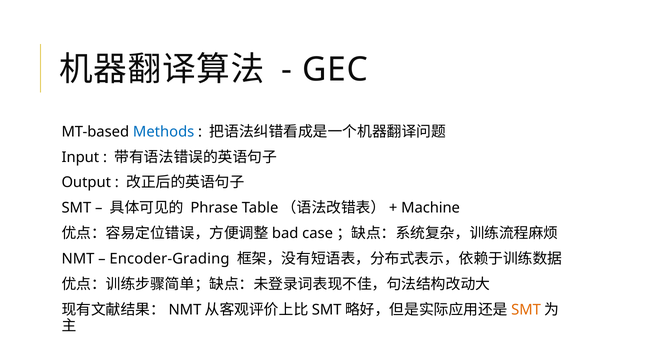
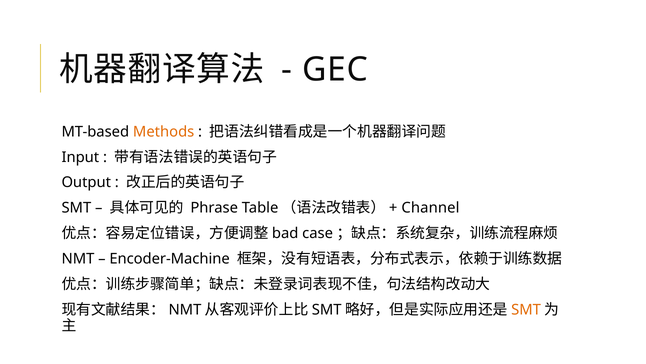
Methods colour: blue -> orange
Machine: Machine -> Channel
Encoder-Grading: Encoder-Grading -> Encoder-Machine
